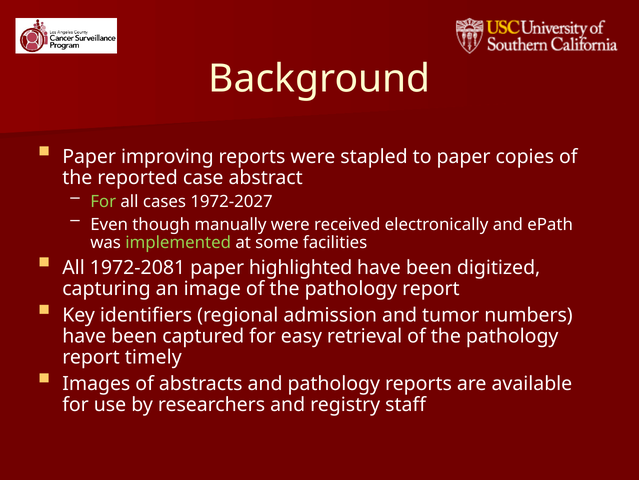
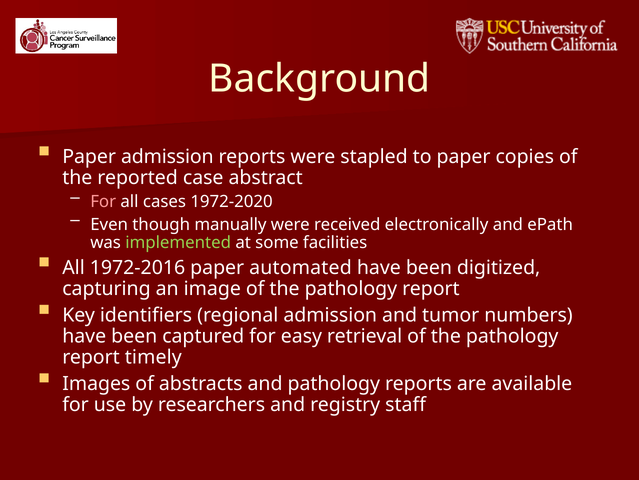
Paper improving: improving -> admission
For at (103, 201) colour: light green -> pink
1972-2027: 1972-2027 -> 1972-2020
1972-2081: 1972-2081 -> 1972-2016
highlighted: highlighted -> automated
